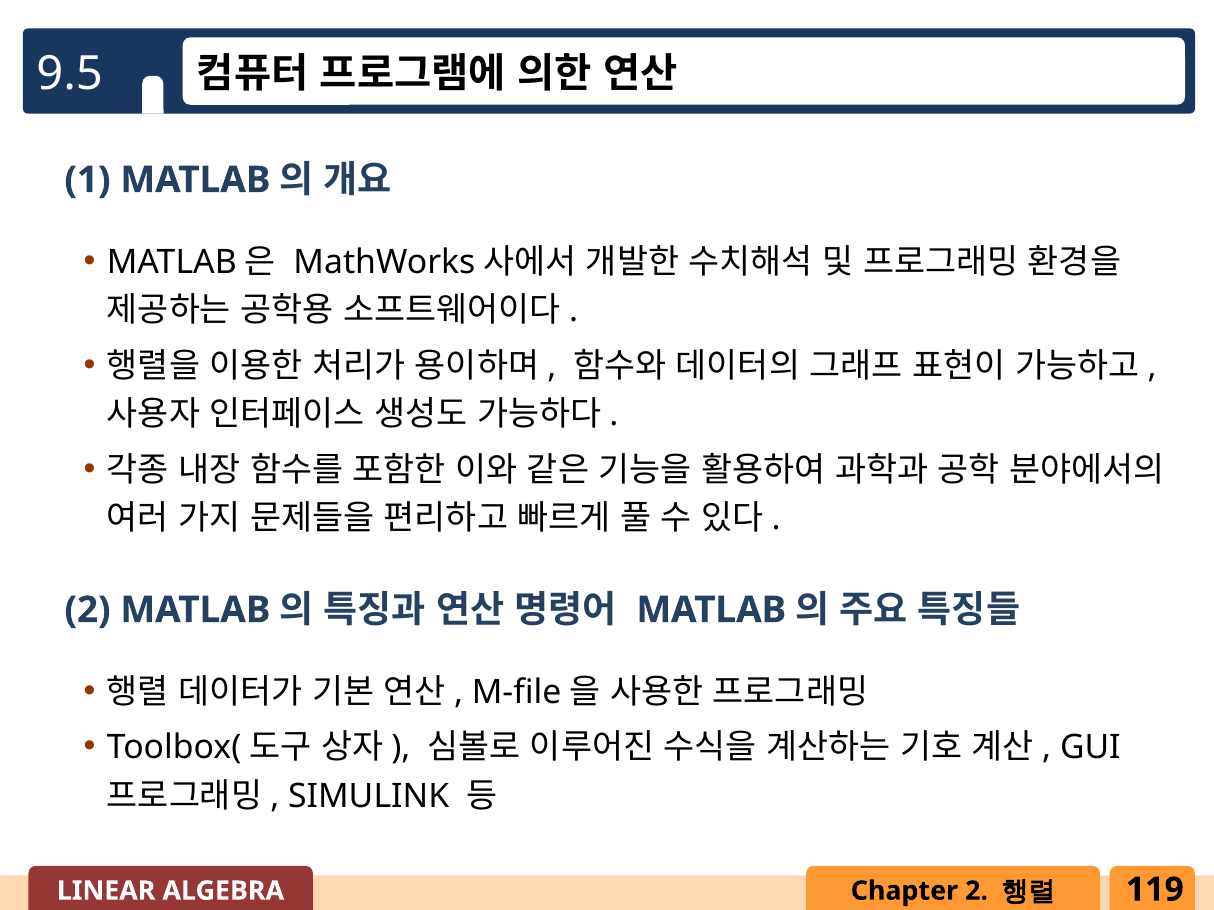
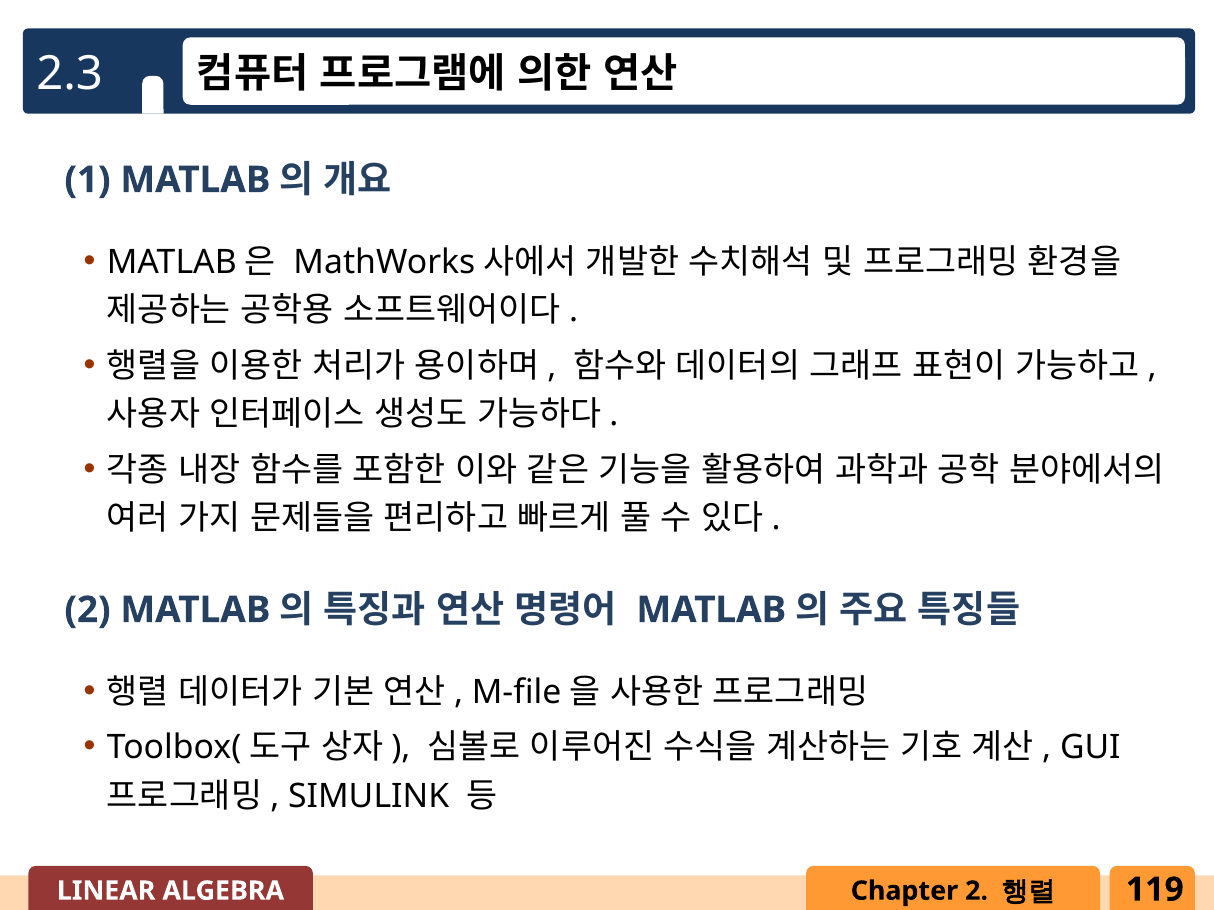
9.5: 9.5 -> 2.3
